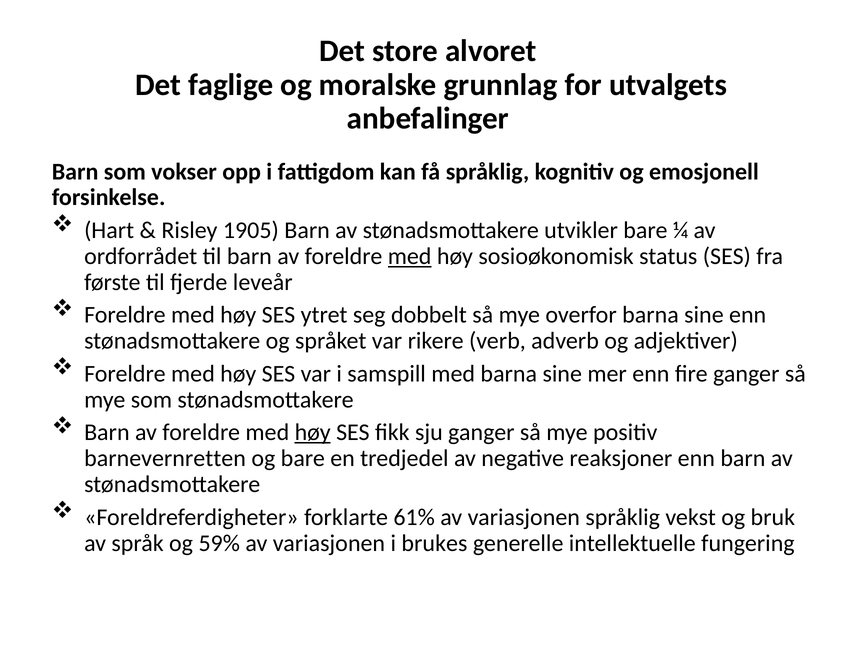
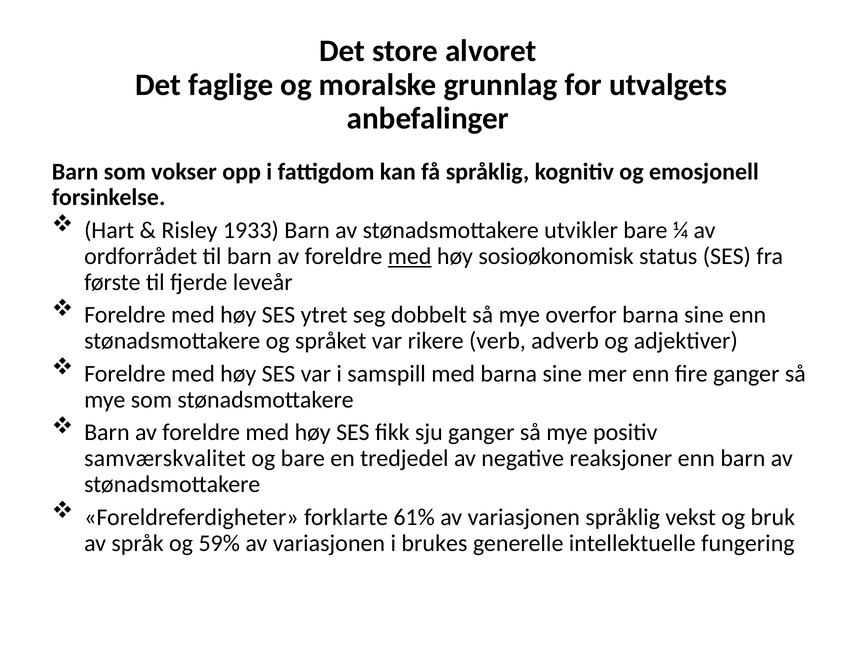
1905: 1905 -> 1933
høy at (313, 432) underline: present -> none
barnevernretten: barnevernretten -> samværskvalitet
